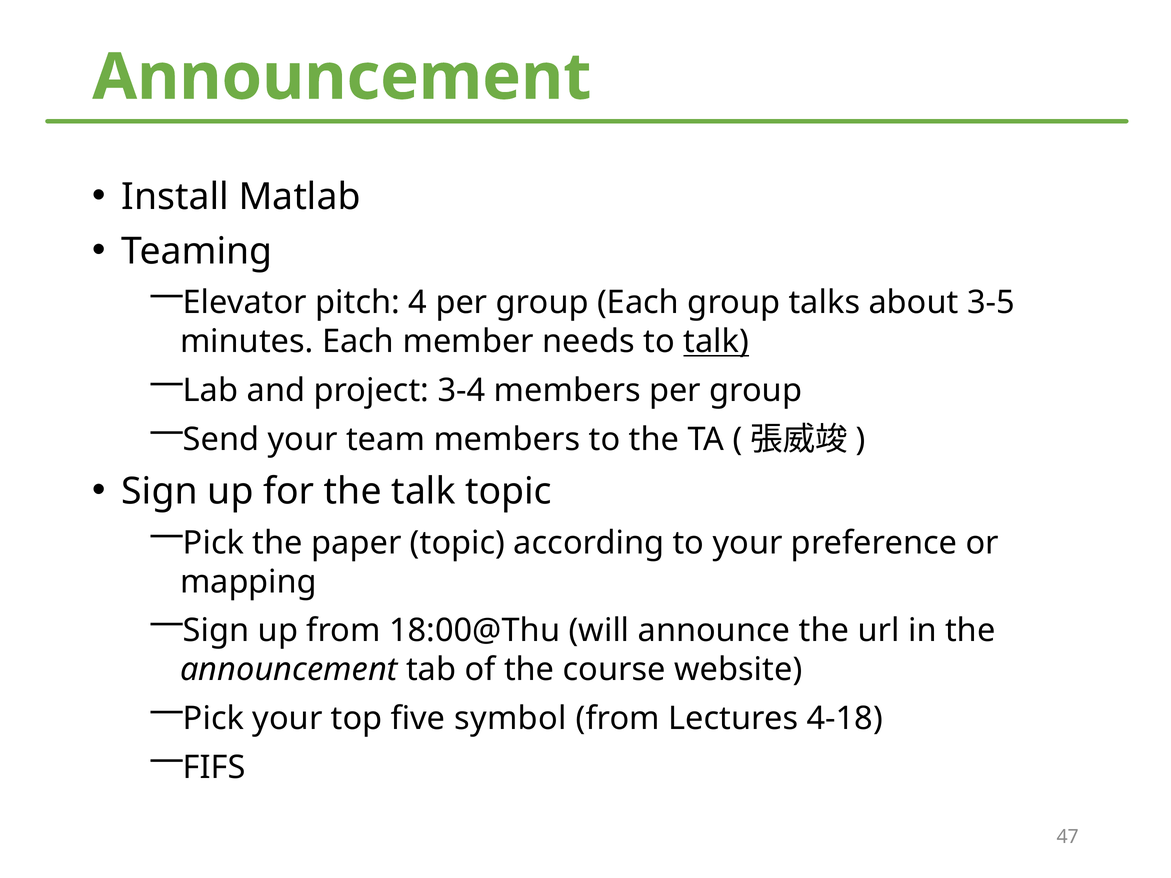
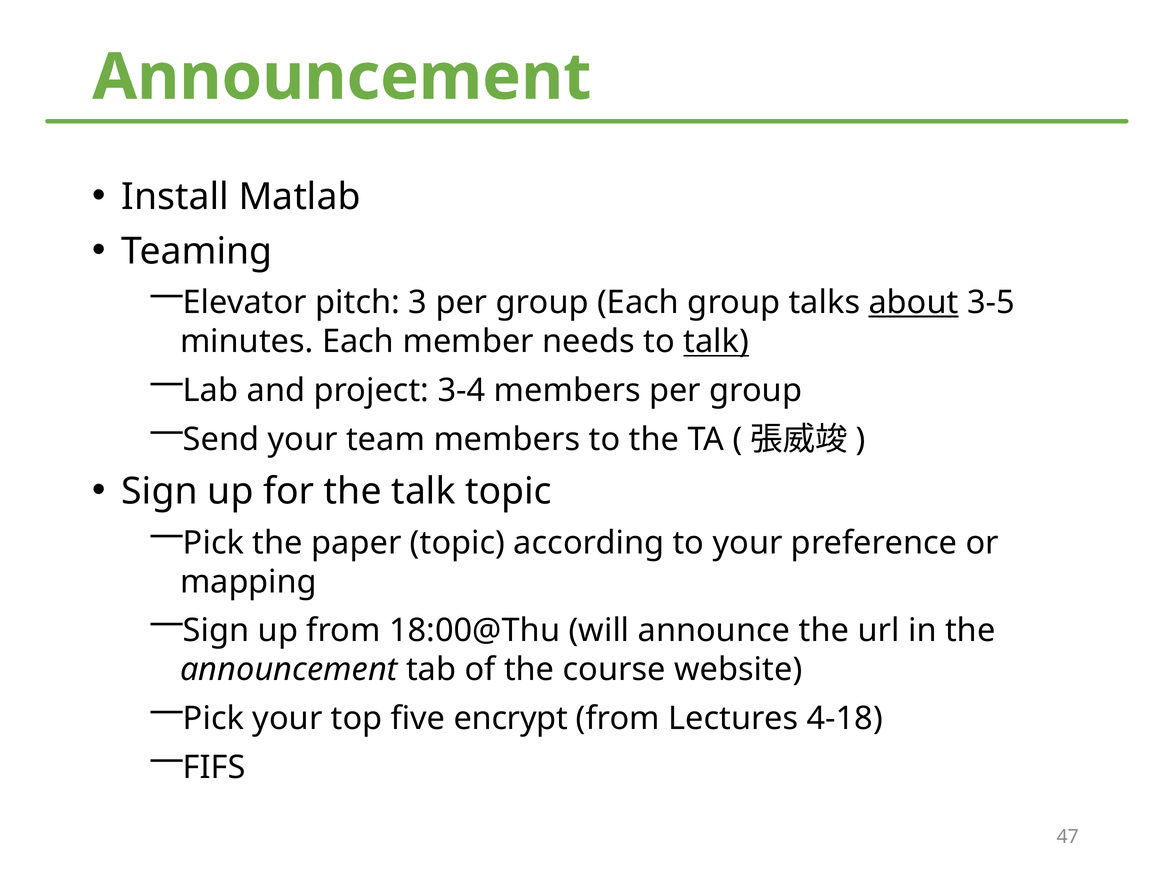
4: 4 -> 3
about underline: none -> present
symbol: symbol -> encrypt
